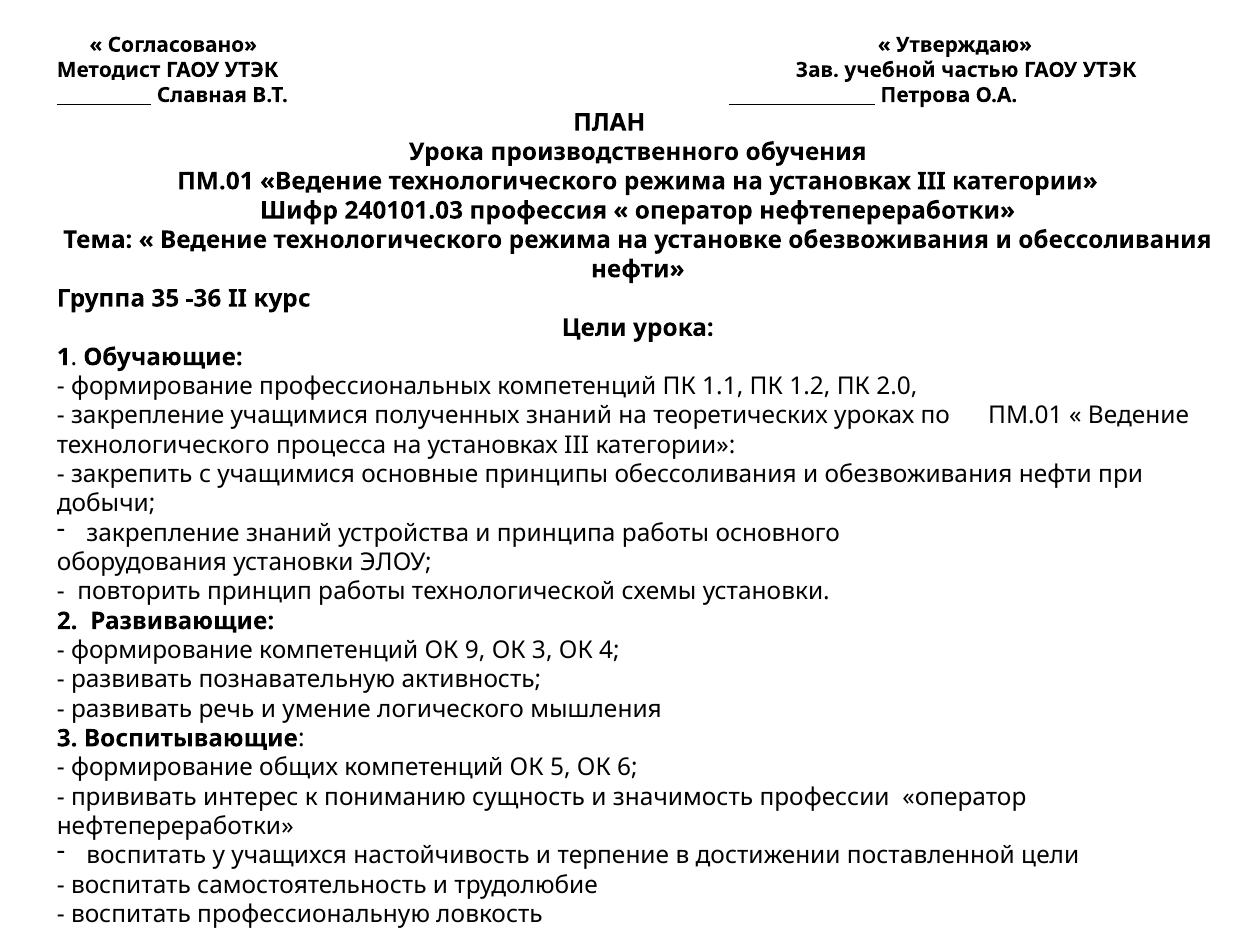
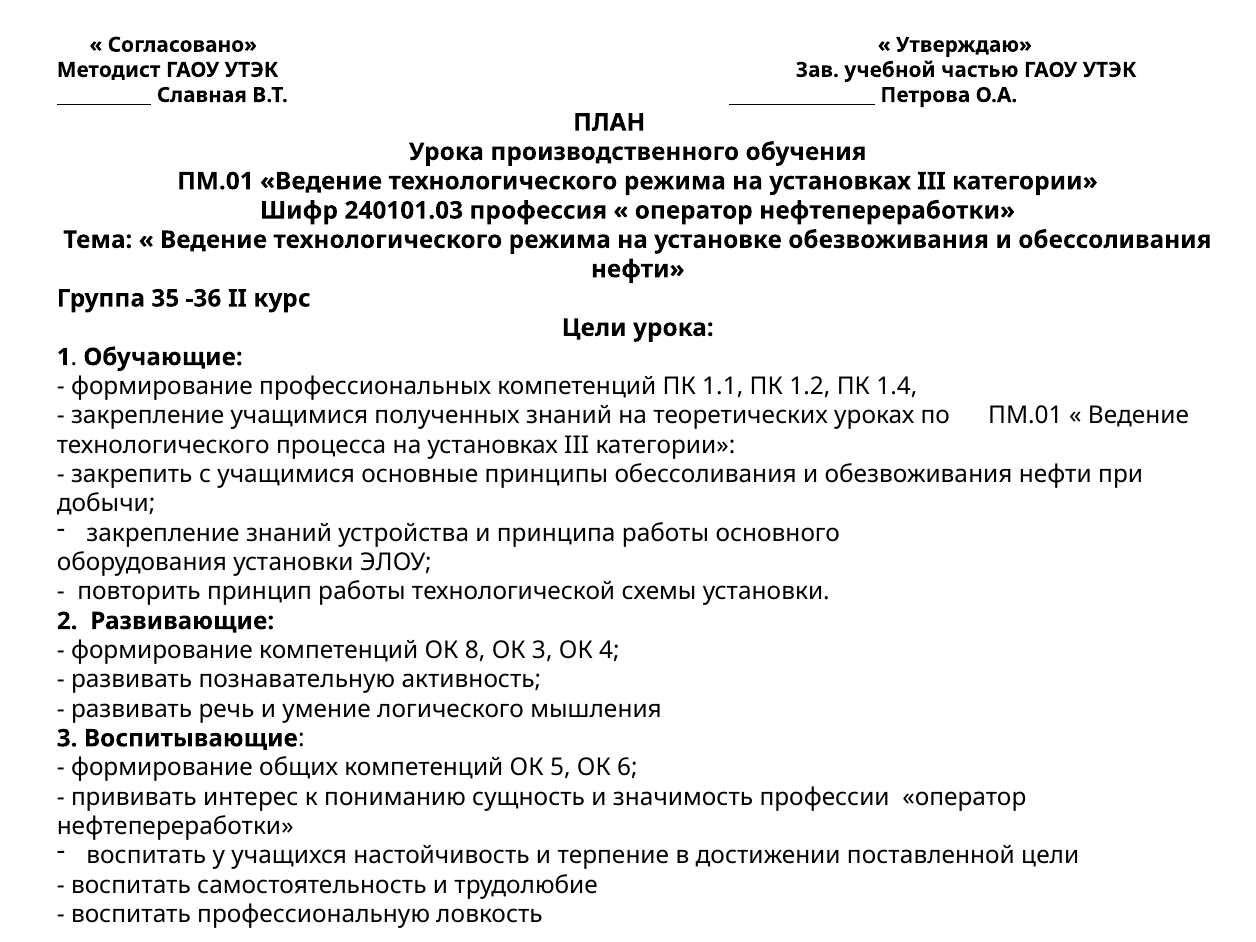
2.0: 2.0 -> 1.4
9: 9 -> 8
